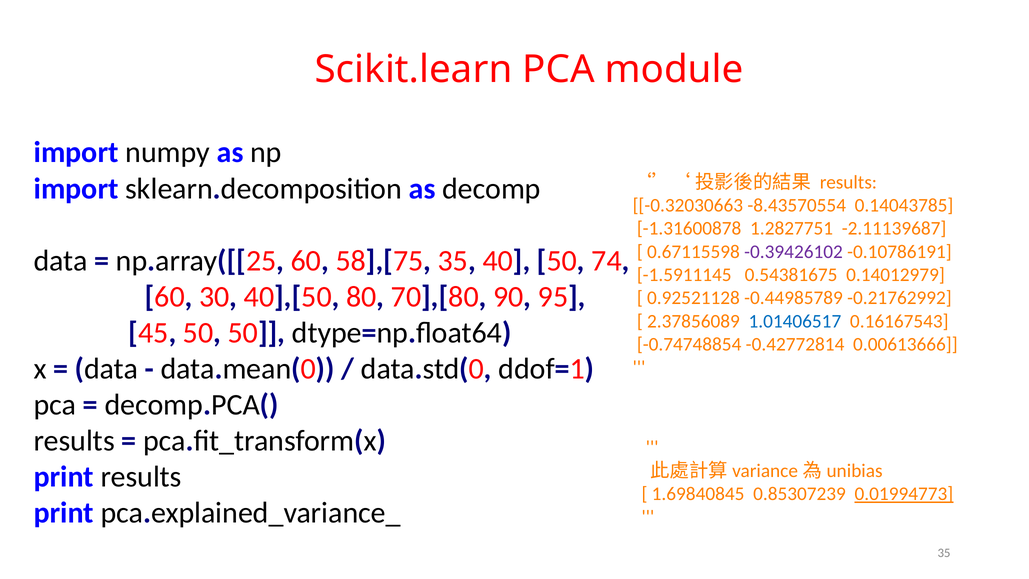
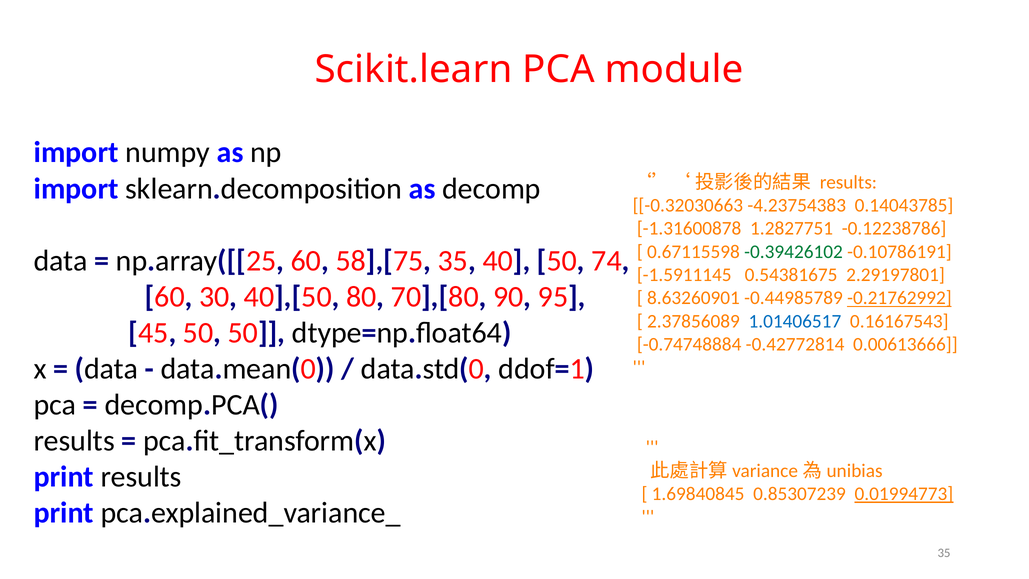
-8.43570554: -8.43570554 -> -4.23754383
-2.11139687: -2.11139687 -> -0.12238786
-0.39426102 colour: purple -> green
0.14012979: 0.14012979 -> 2.29197801
0.92521128: 0.92521128 -> 8.63260901
-0.21762992 underline: none -> present
-0.74748854: -0.74748854 -> -0.74748884
